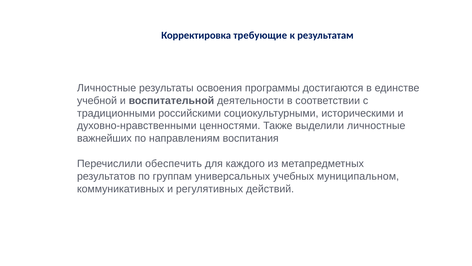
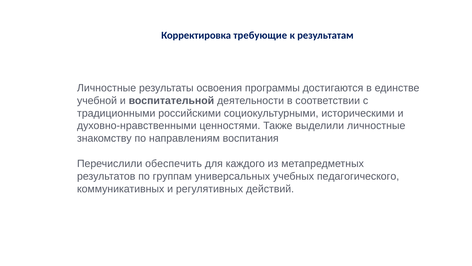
важнейших: важнейших -> знакомству
муниципальном: муниципальном -> педагогического
